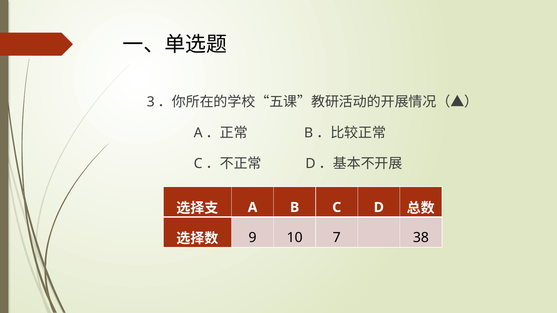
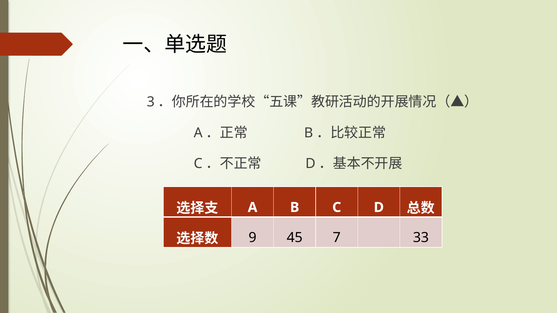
10: 10 -> 45
38: 38 -> 33
